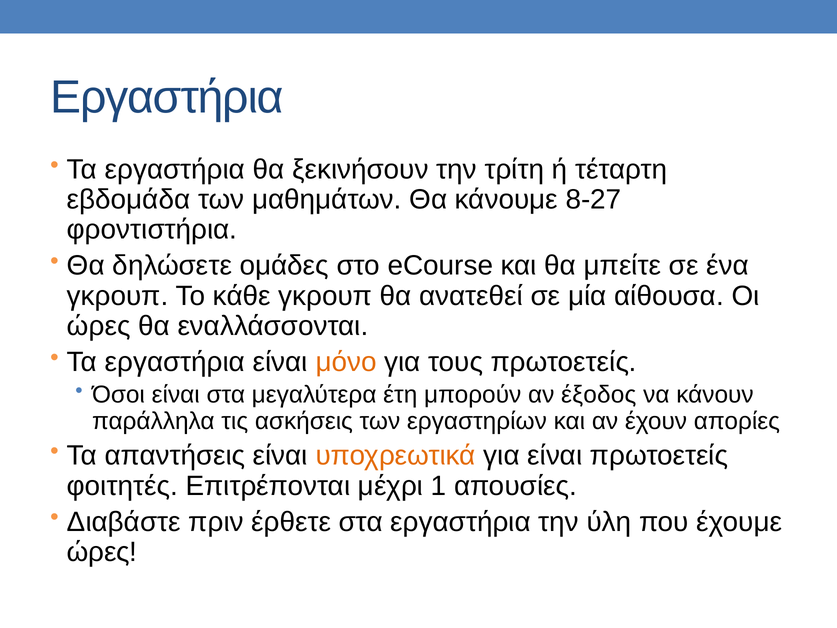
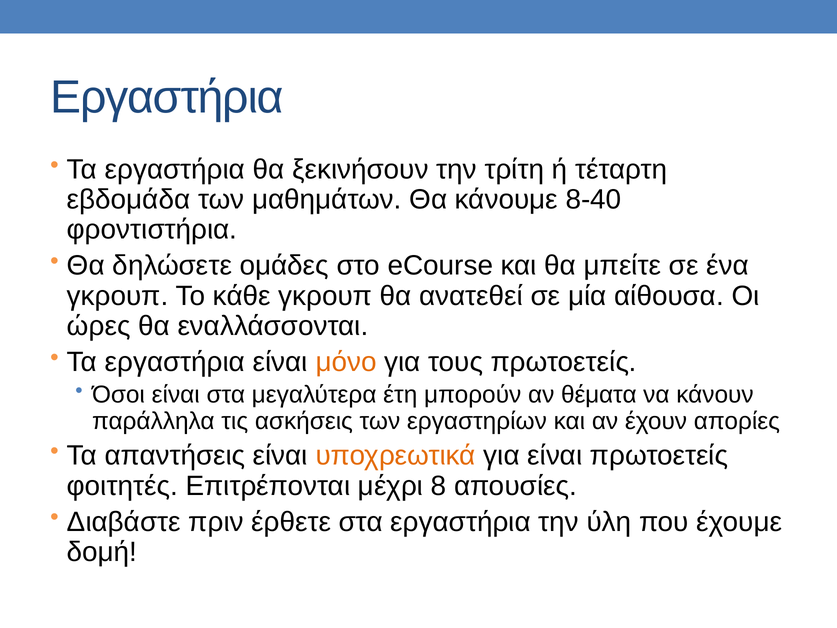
8-27: 8-27 -> 8-40
έξοδος: έξοδος -> θέματα
1: 1 -> 8
ώρες at (102, 552): ώρες -> δομή
